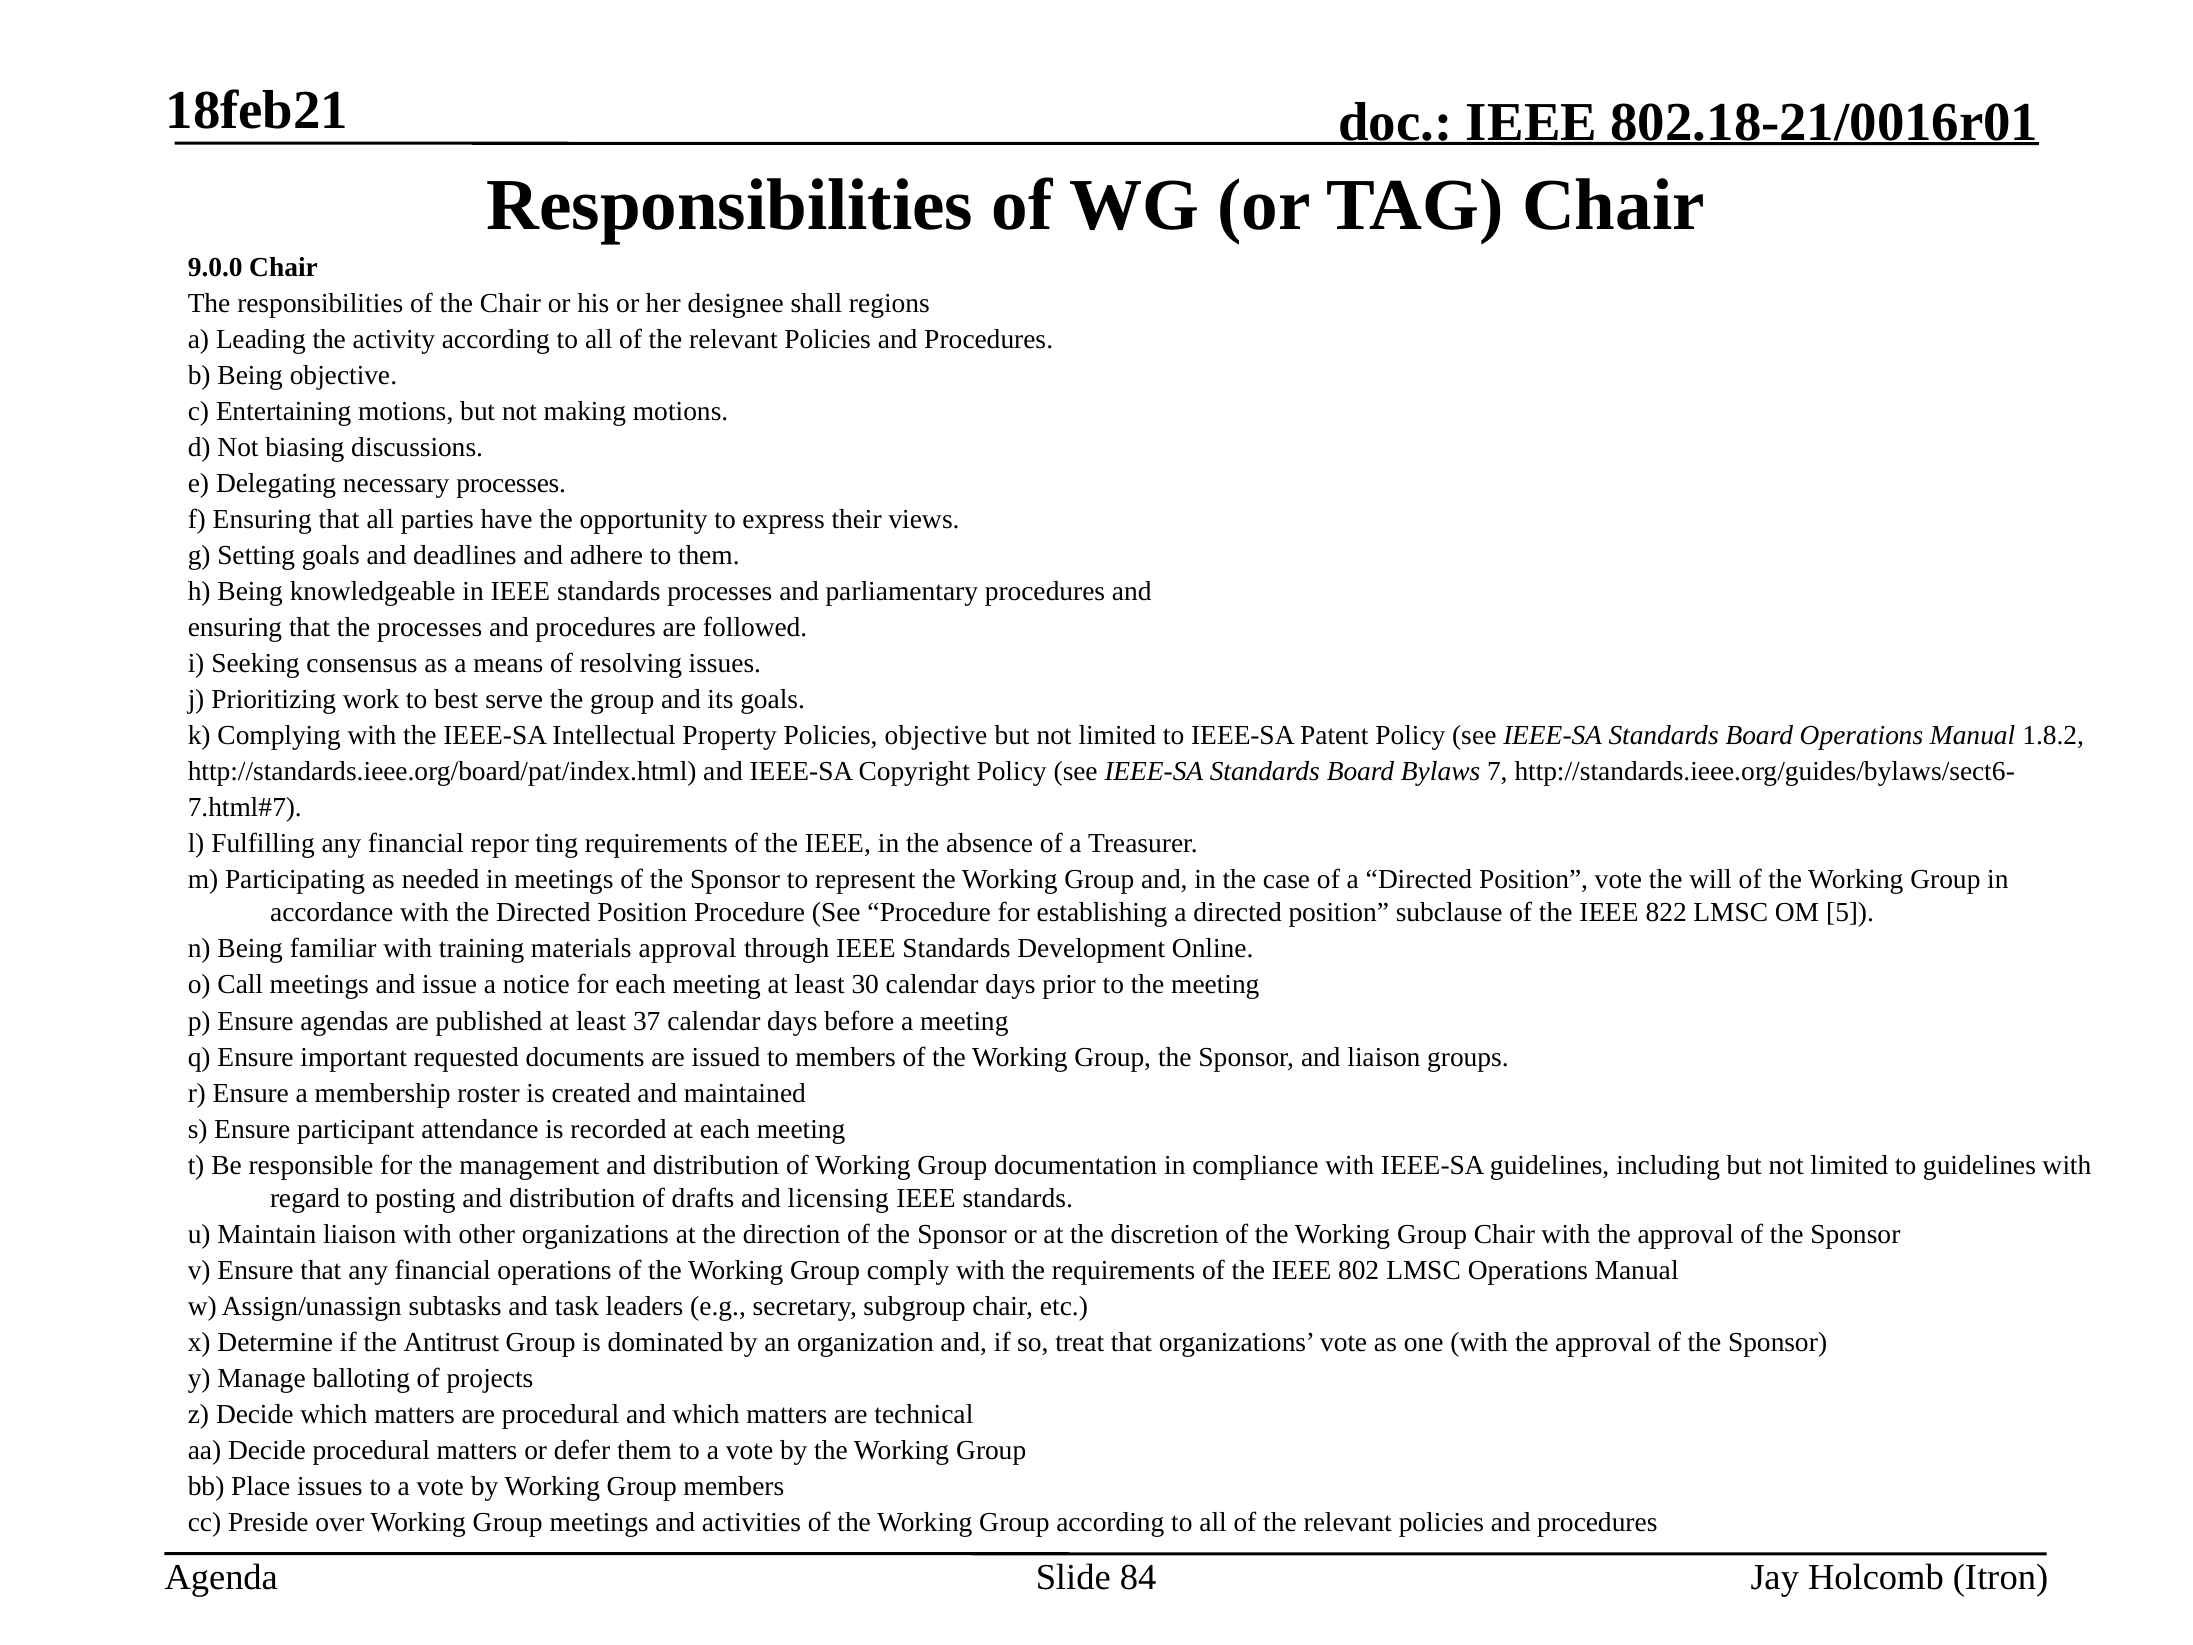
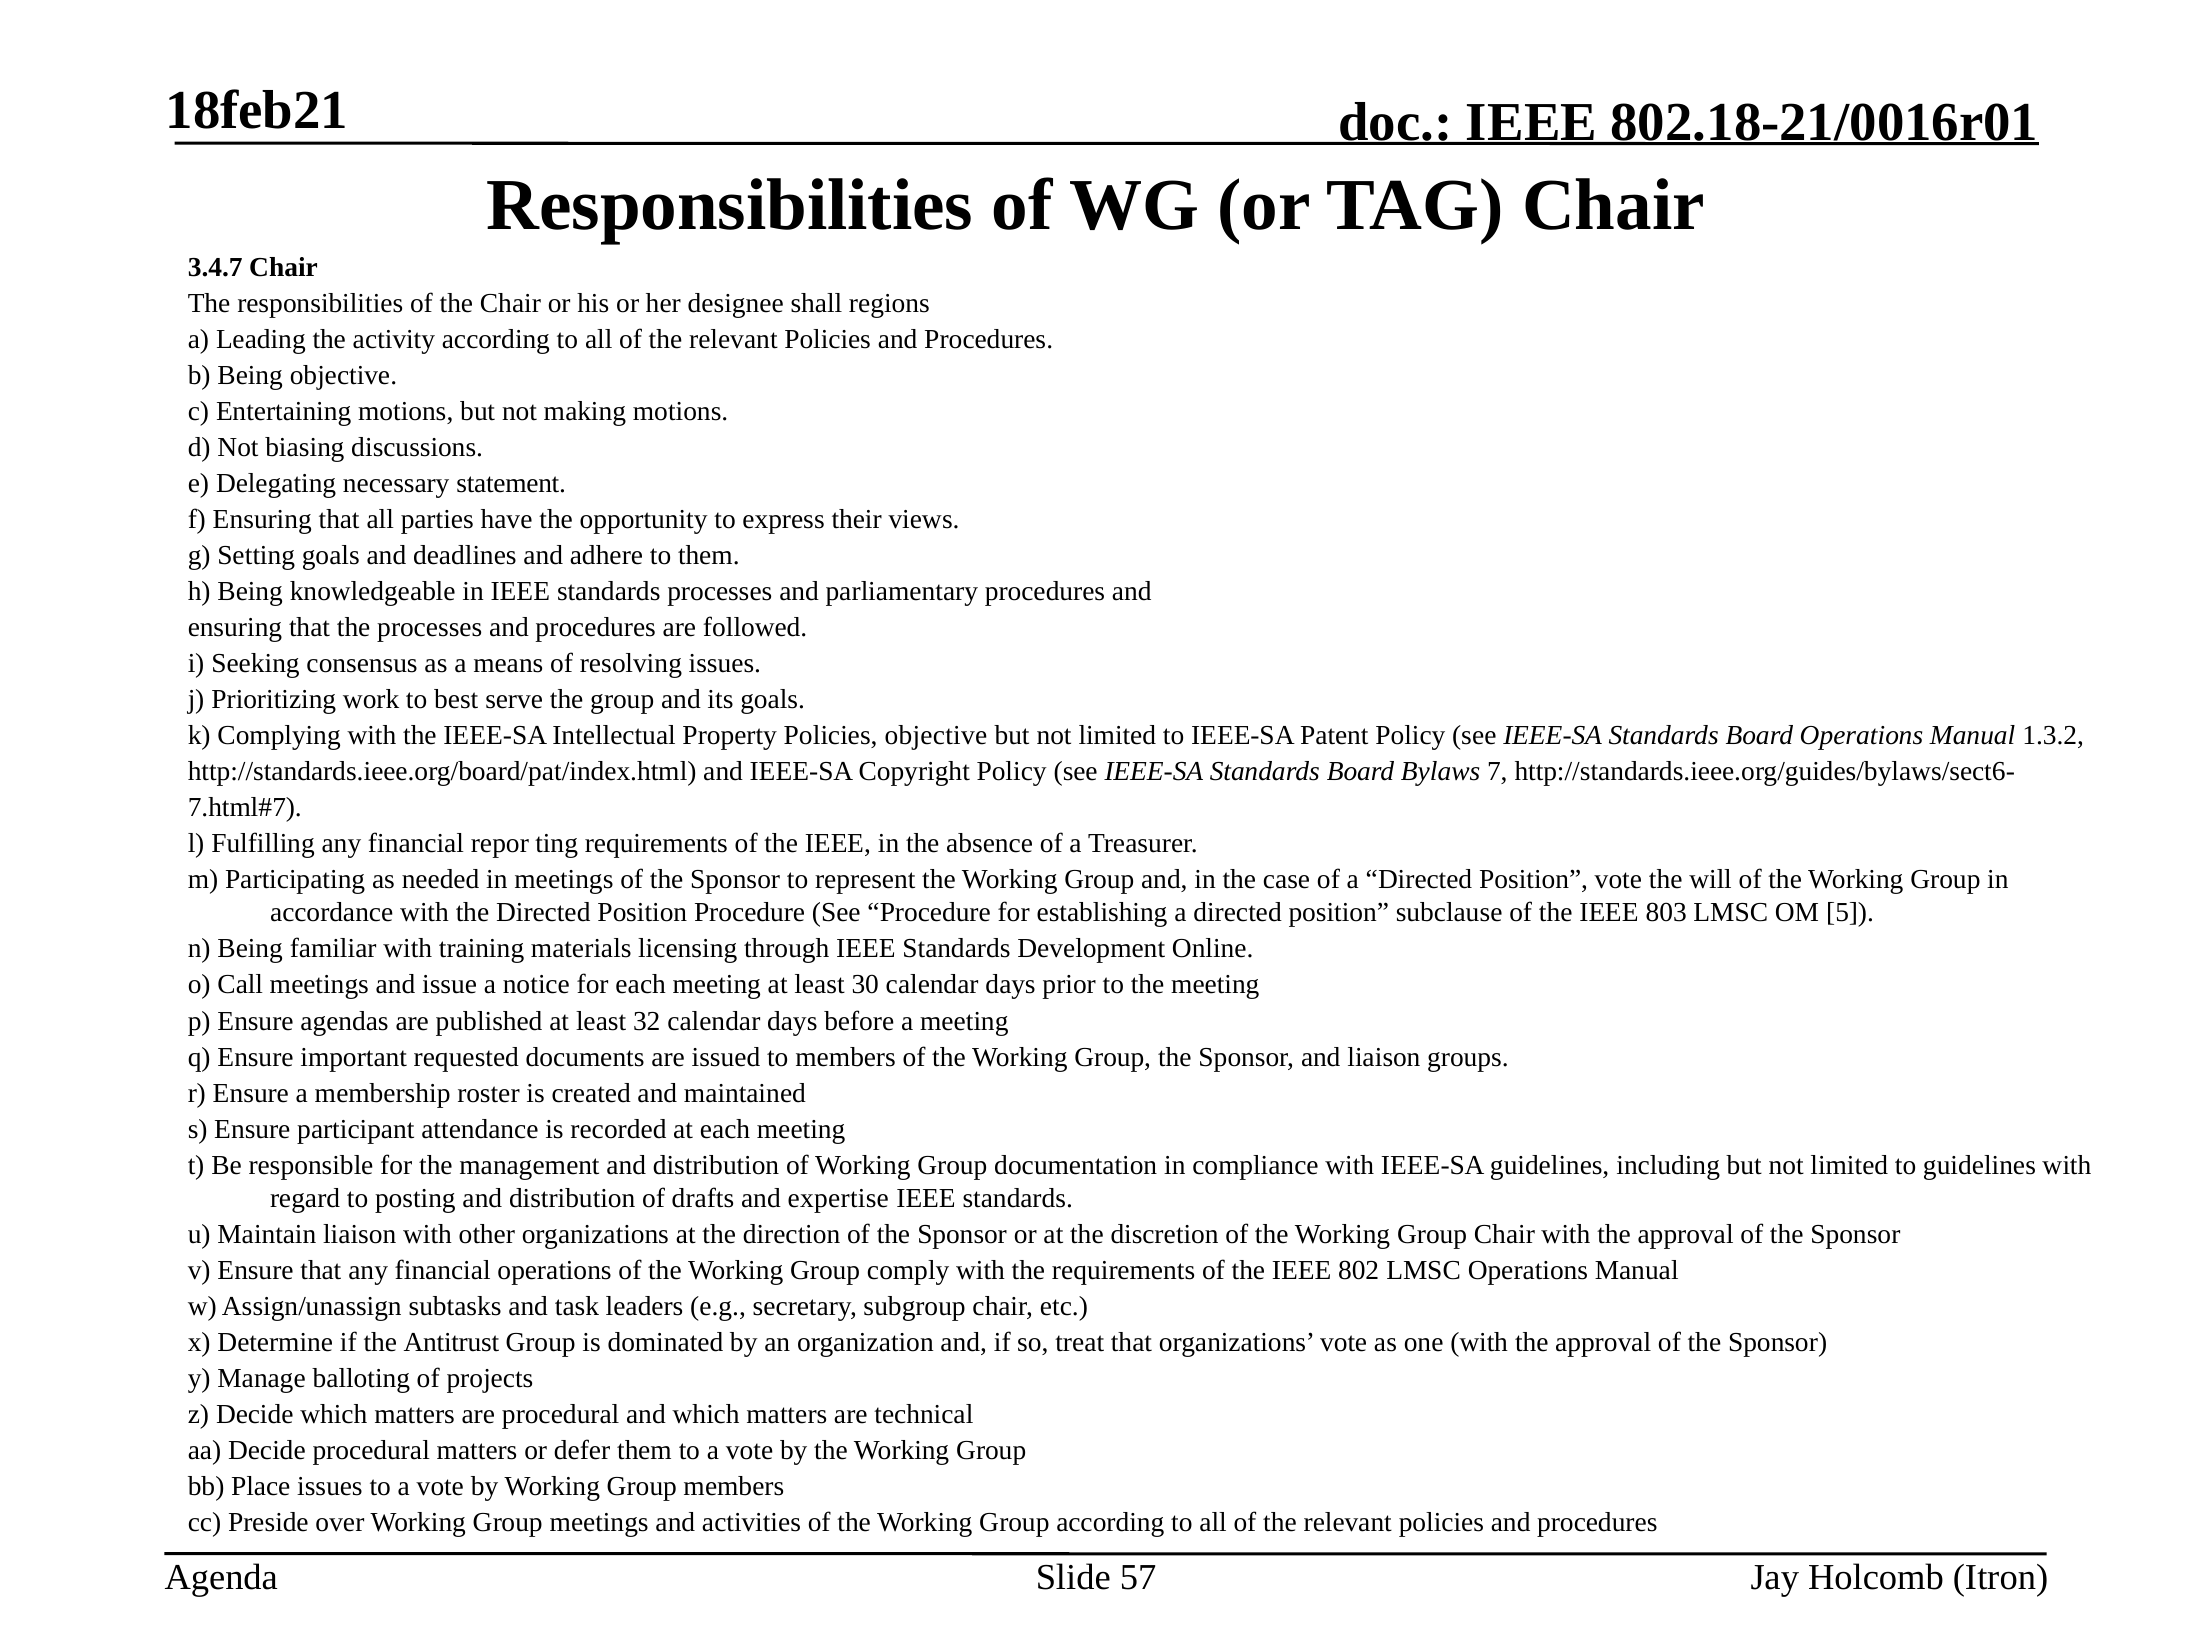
9.0.0: 9.0.0 -> 3.4.7
necessary processes: processes -> statement
1.8.2: 1.8.2 -> 1.3.2
822: 822 -> 803
materials approval: approval -> licensing
37: 37 -> 32
licensing: licensing -> expertise
84: 84 -> 57
